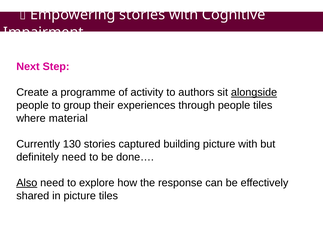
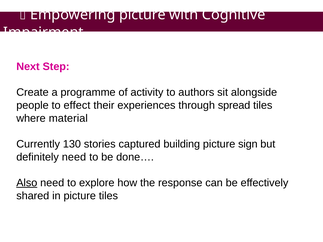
Empowering stories: stories -> picture
alongside underline: present -> none
group: group -> effect
through people: people -> spread
picture with: with -> sign
